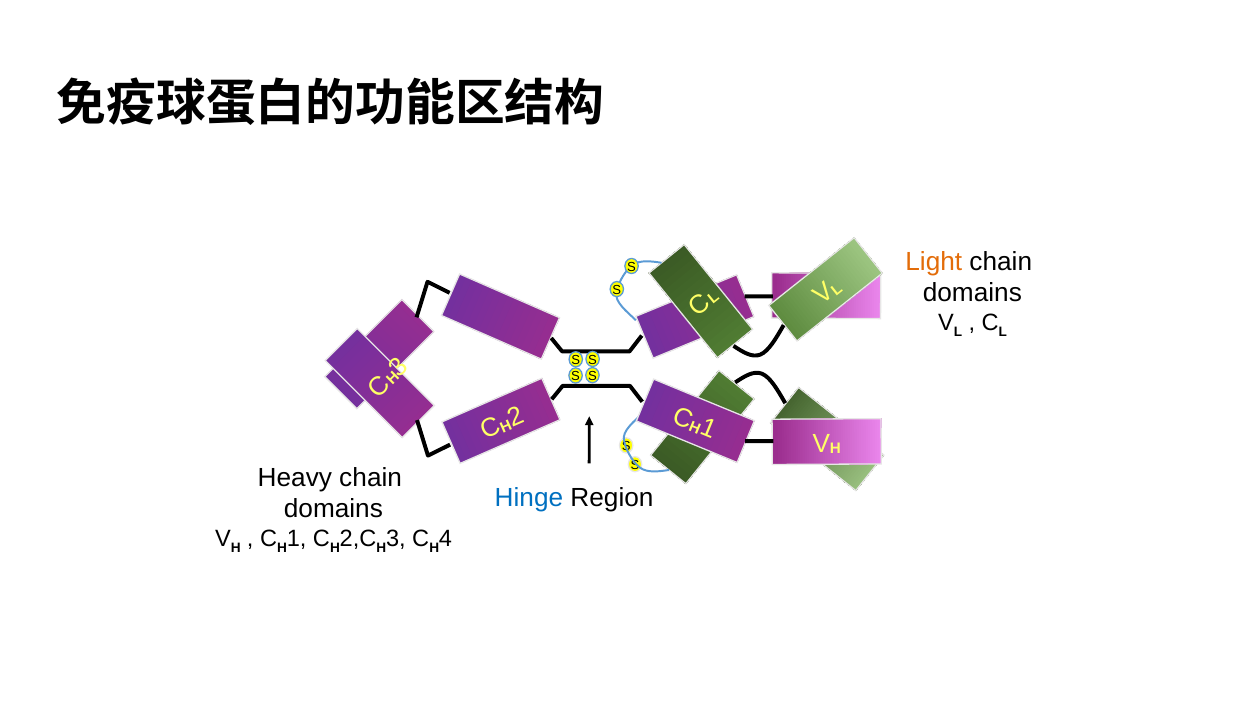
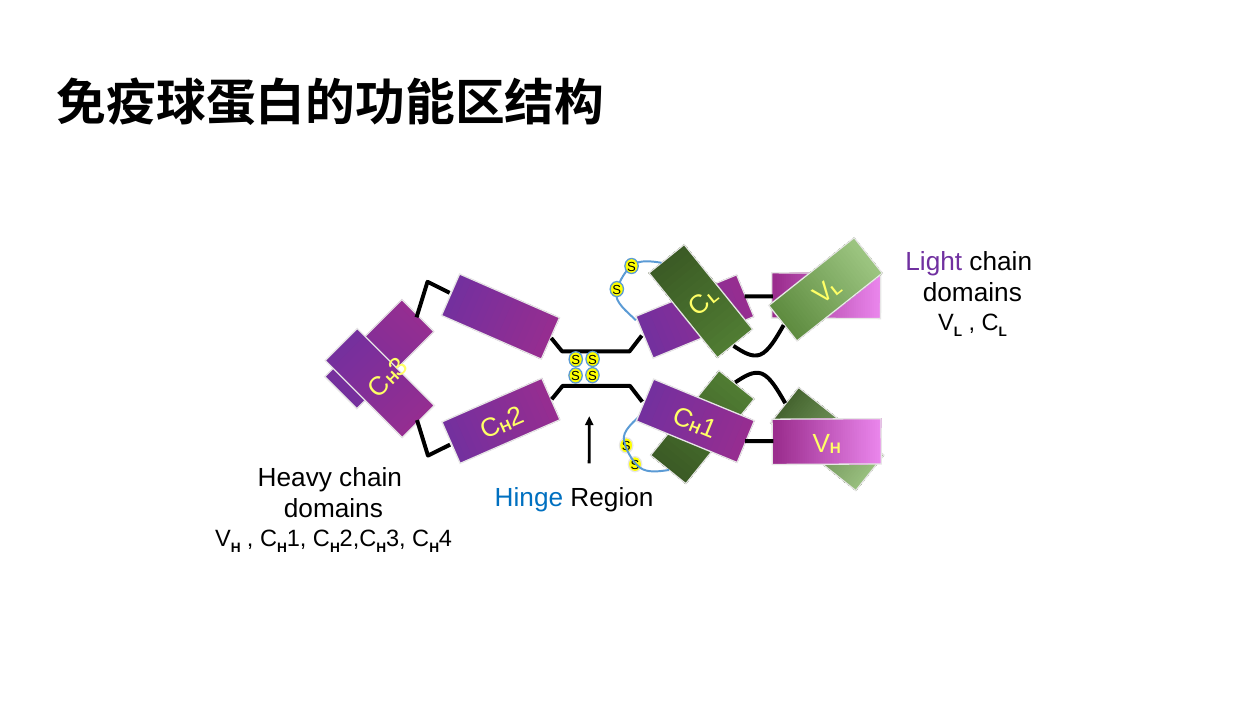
Light colour: orange -> purple
